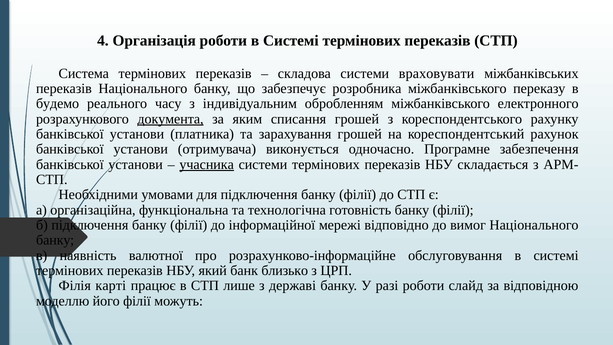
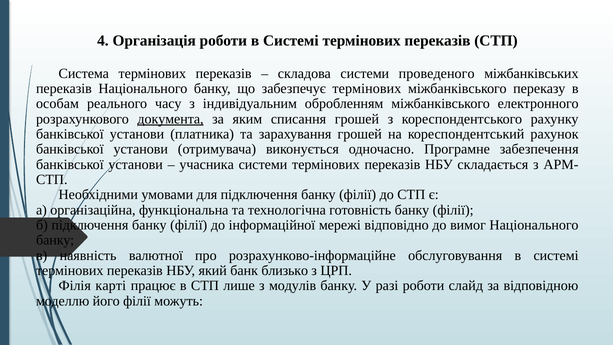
враховувати: враховувати -> проведеного
забезпечує розробника: розробника -> термінових
будемо: будемо -> особам
учасника underline: present -> none
державі: державі -> модулів
